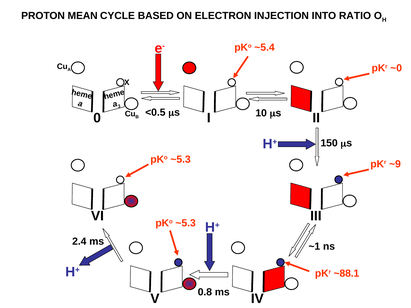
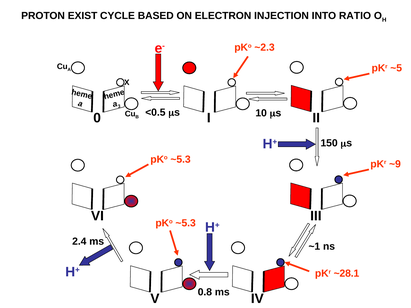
MEAN: MEAN -> EXIST
~5.4: ~5.4 -> ~2.3
~0: ~0 -> ~5
~88.1: ~88.1 -> ~28.1
